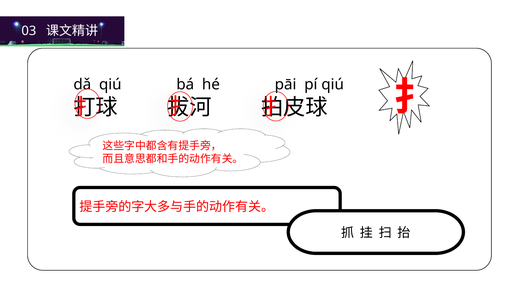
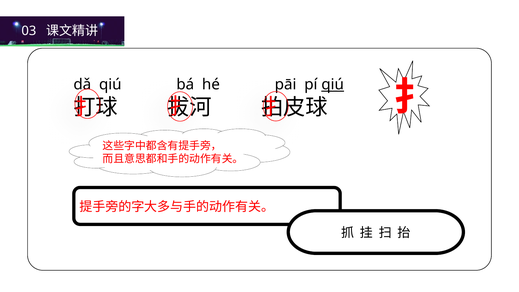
qiú at (333, 85) underline: none -> present
